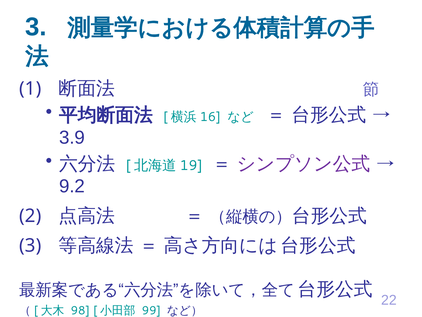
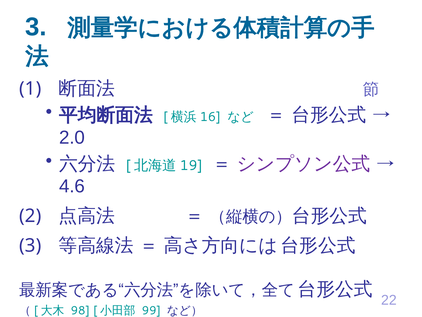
3.9: 3.9 -> 2.0
9.2: 9.2 -> 4.6
